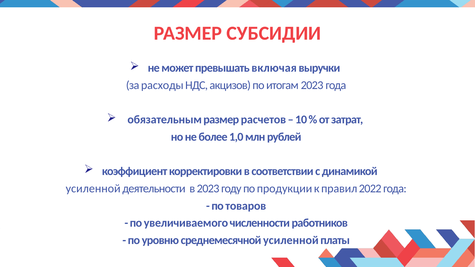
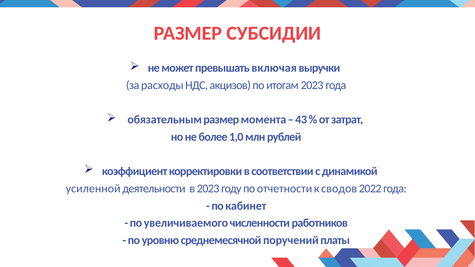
расчетов: расчетов -> момента
10: 10 -> 43
продукции: продукции -> отчетности
правил: правил -> сводов
товаров: товаров -> кабинет
среднемесячной усиленной: усиленной -> поручений
